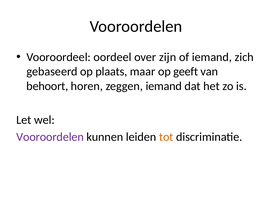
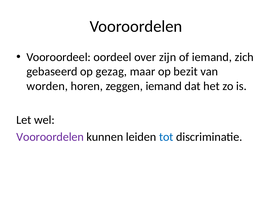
plaats: plaats -> gezag
geeft: geeft -> bezit
behoort: behoort -> worden
tot colour: orange -> blue
